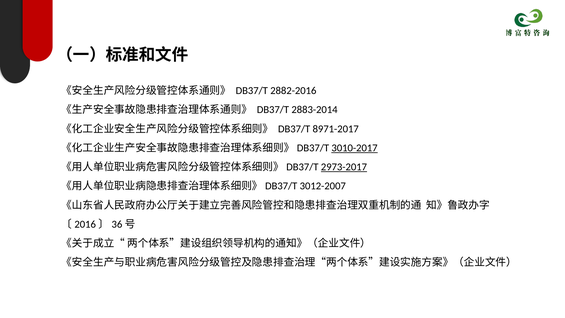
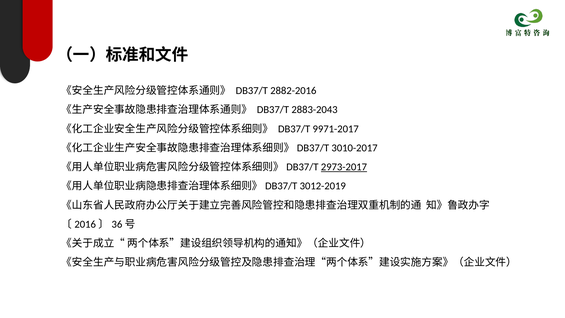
2883-2014: 2883-2014 -> 2883-2043
8971-2017: 8971-2017 -> 9971-2017
3010-2017 underline: present -> none
3012-2007: 3012-2007 -> 3012-2019
